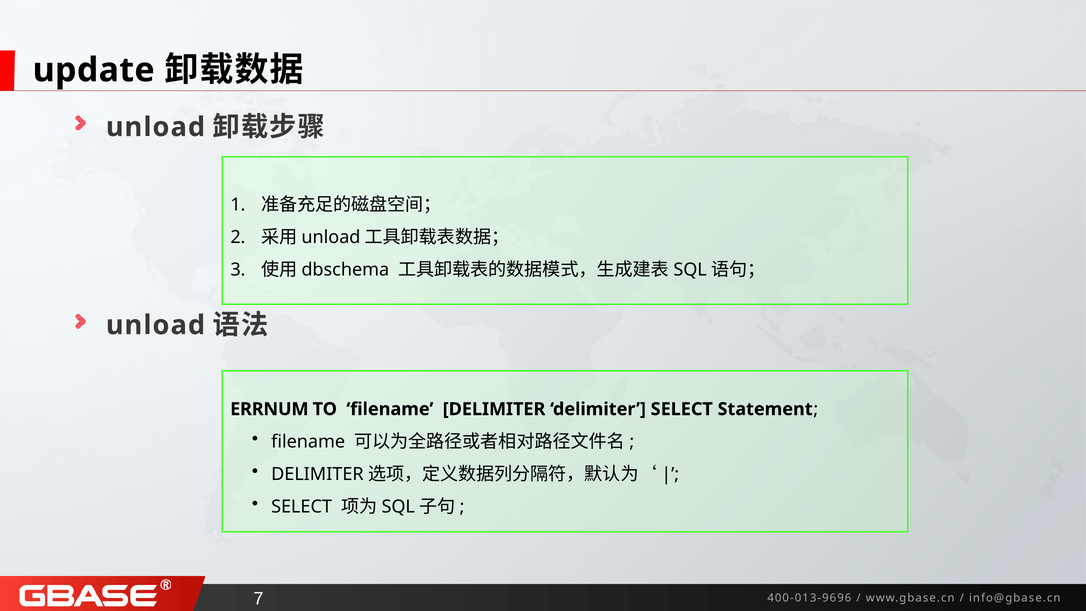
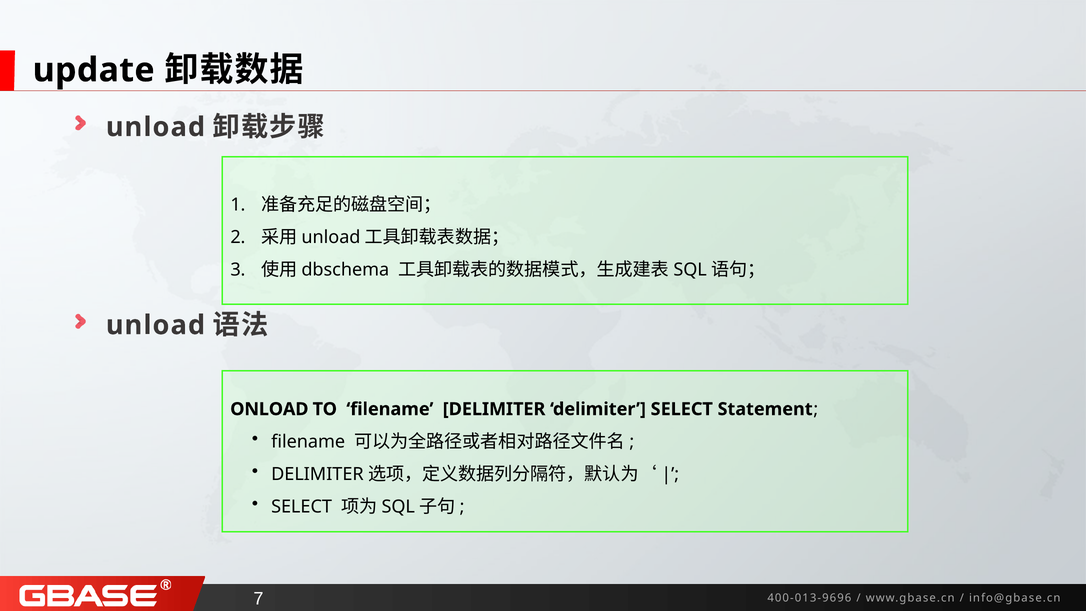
ERRNUM: ERRNUM -> ONLOAD
